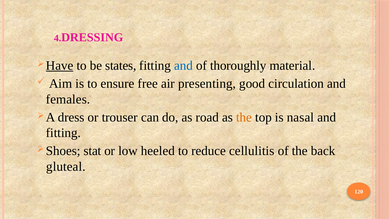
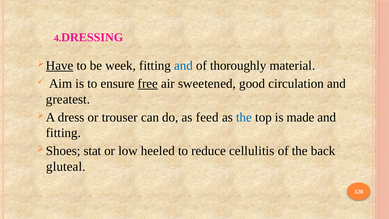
states: states -> week
free underline: none -> present
presenting: presenting -> sweetened
females: females -> greatest
road: road -> feed
the at (244, 117) colour: orange -> blue
nasal: nasal -> made
